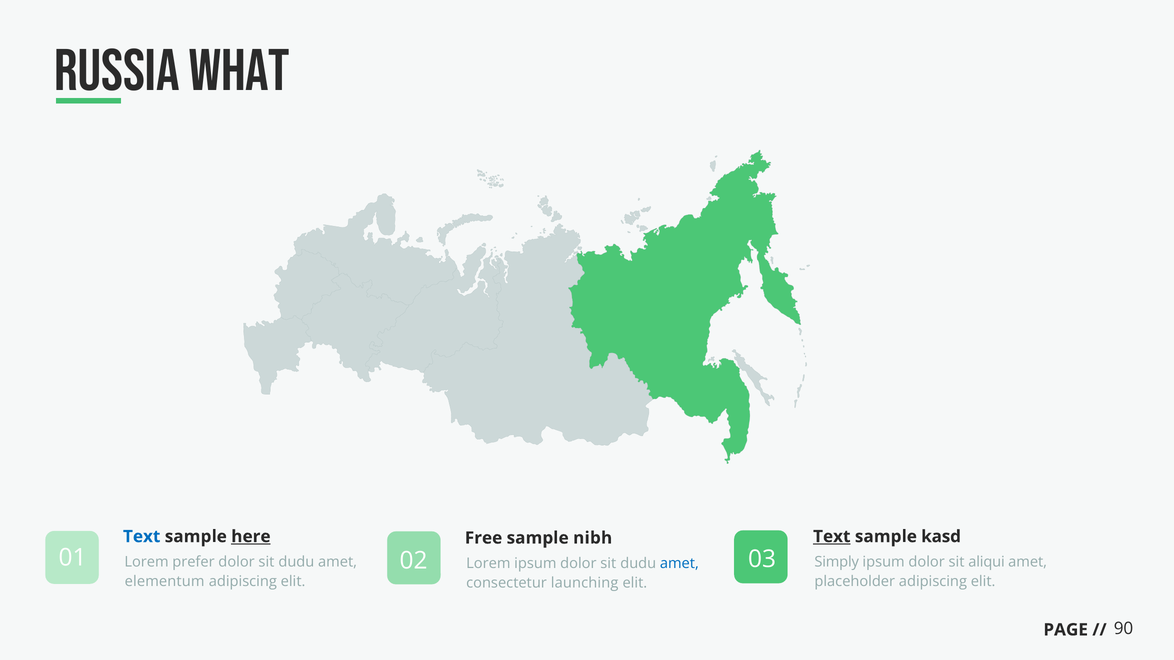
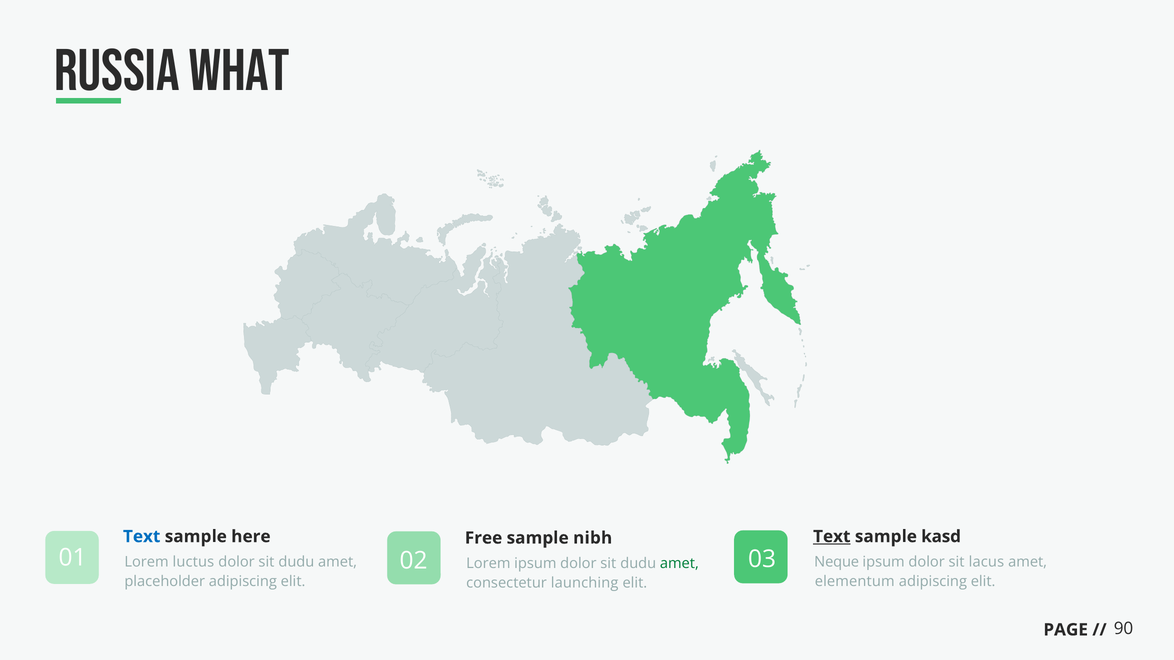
here underline: present -> none
amet at (679, 564) colour: blue -> green
Simply: Simply -> Neque
aliqui: aliqui -> lacus
prefer: prefer -> luctus
elementum: elementum -> placeholder
placeholder: placeholder -> elementum
